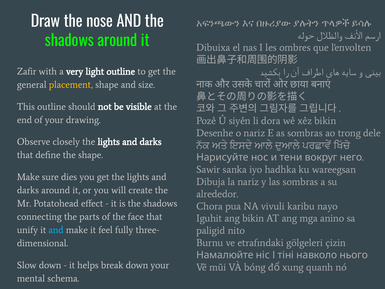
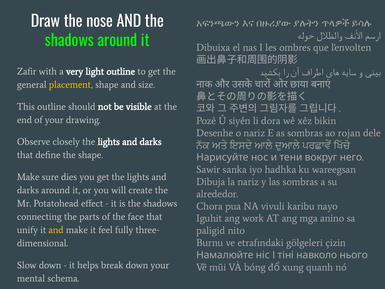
trong: trong -> rojan
ang bikin: bikin -> work
and at (56, 230) colour: light blue -> yellow
